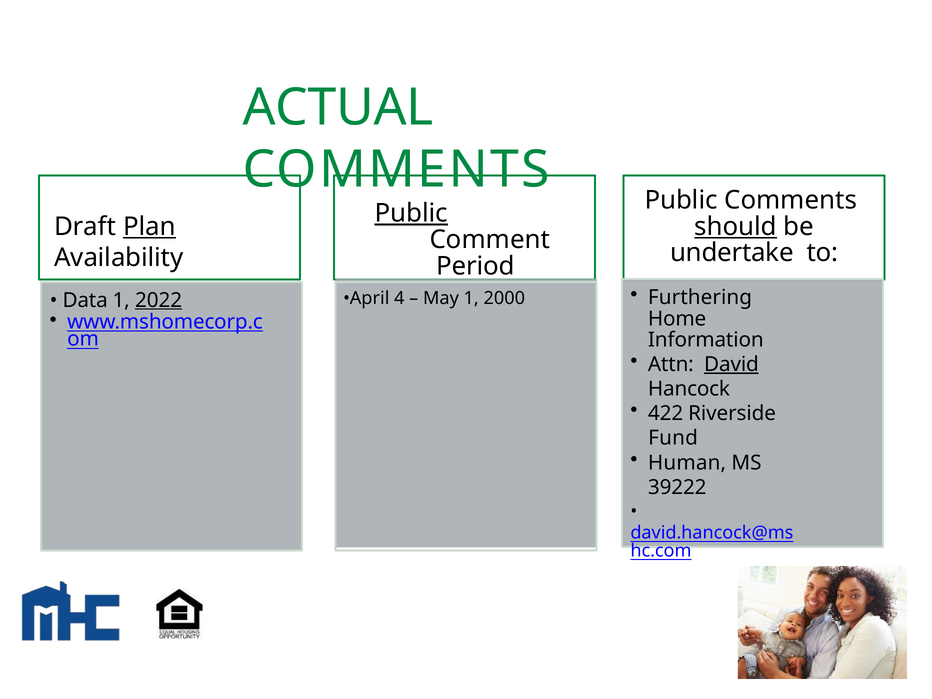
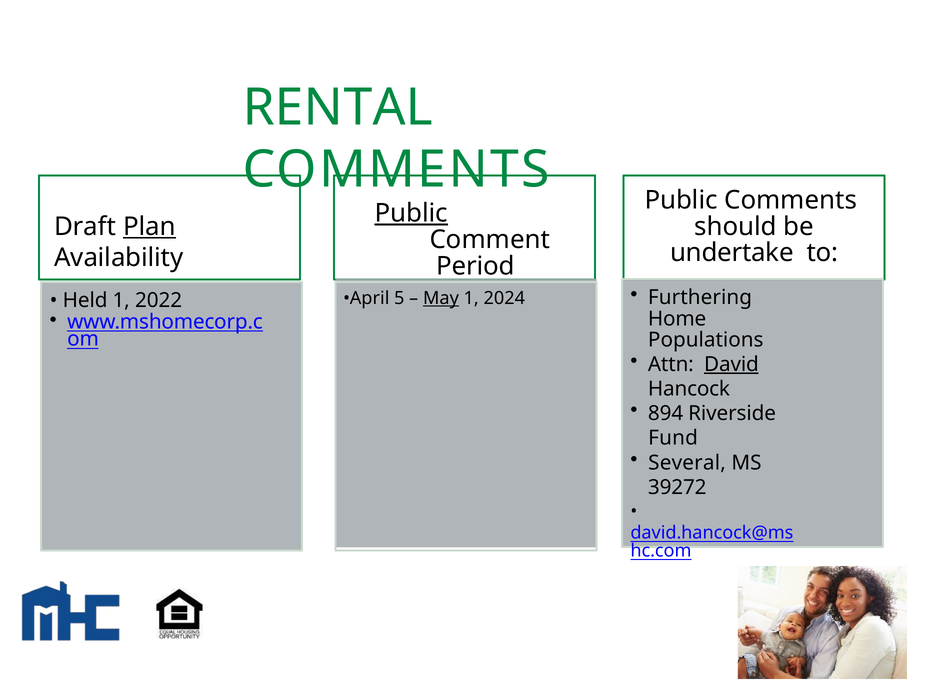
ACTUAL: ACTUAL -> RENTAL
should underline: present -> none
4: 4 -> 5
May underline: none -> present
2000: 2000 -> 2024
Data: Data -> Held
2022 underline: present -> none
Information: Information -> Populations
422: 422 -> 894
Human: Human -> Several
39222: 39222 -> 39272
